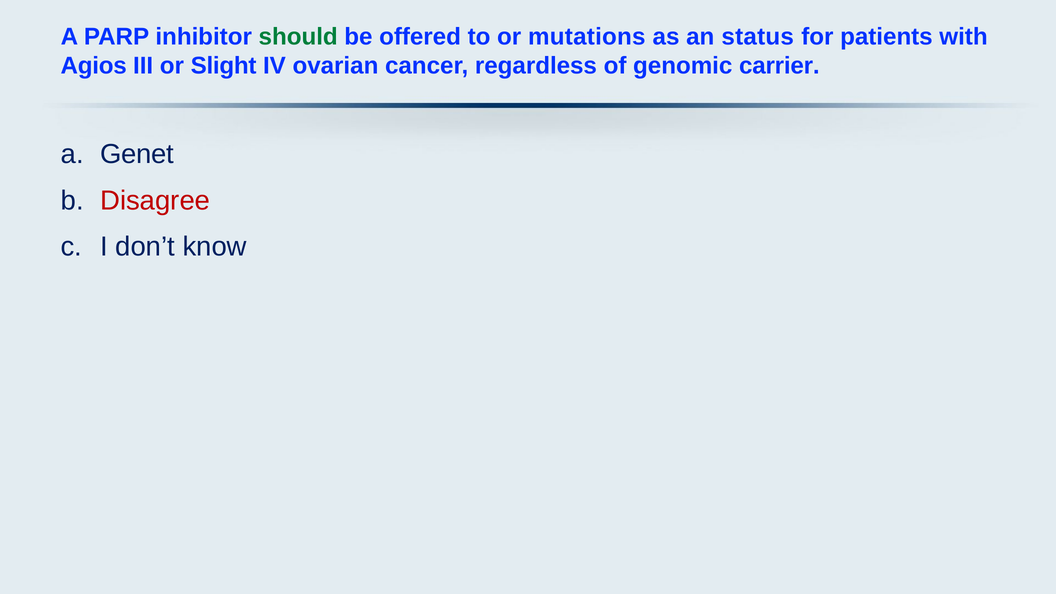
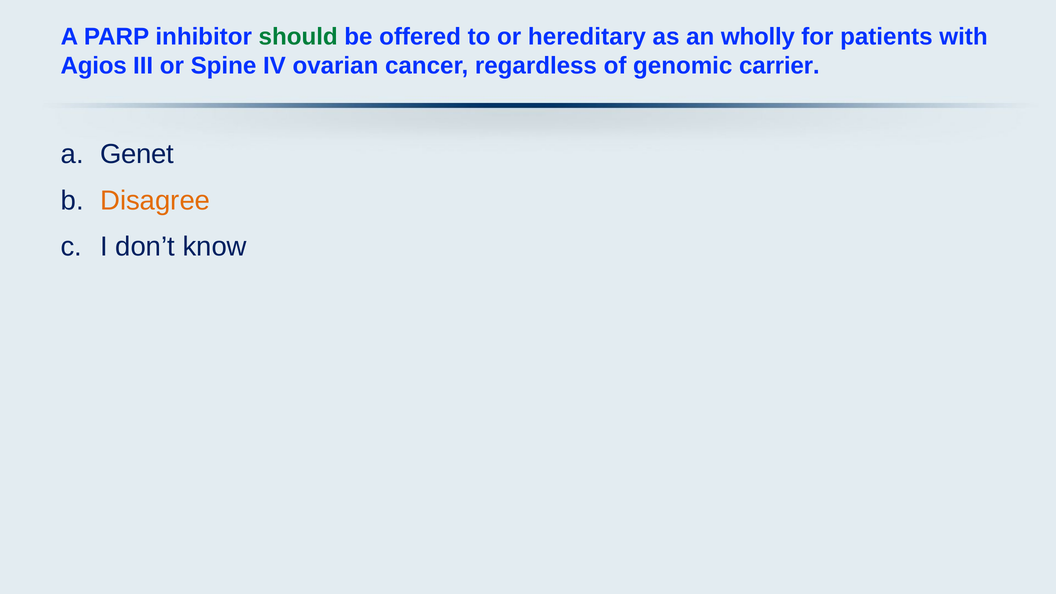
mutations: mutations -> hereditary
status: status -> wholly
Slight: Slight -> Spine
Disagree colour: red -> orange
